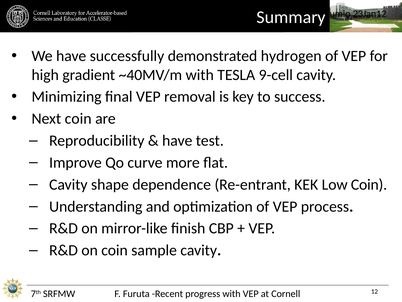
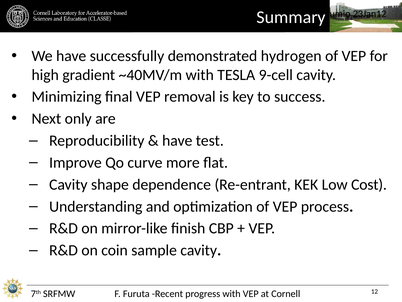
Next coin: coin -> only
Low Coin: Coin -> Cost
